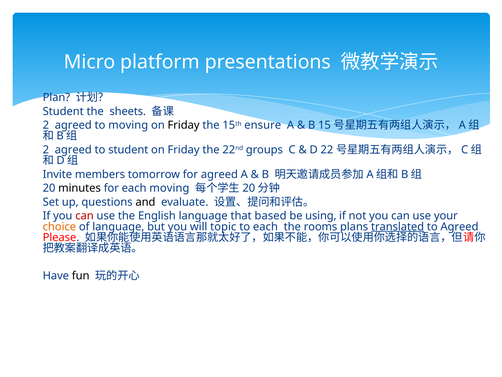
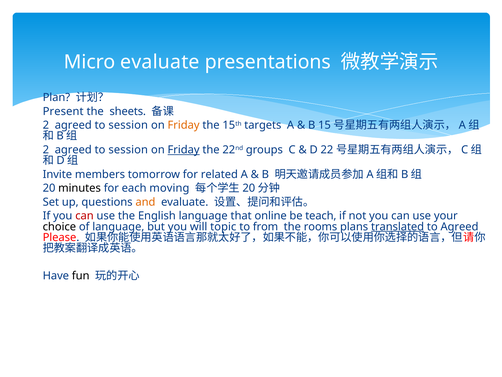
Micro platform: platform -> evaluate
Student at (63, 111): Student -> Present
moving at (128, 125): moving -> session
Friday at (184, 125) colour: black -> orange
ensure: ensure -> targets
student at (128, 150): student -> session
Friday at (184, 150) underline: none -> present
for agreed: agreed -> related
and colour: black -> orange
based: based -> online
using: using -> teach
choice colour: orange -> black
to each: each -> from
